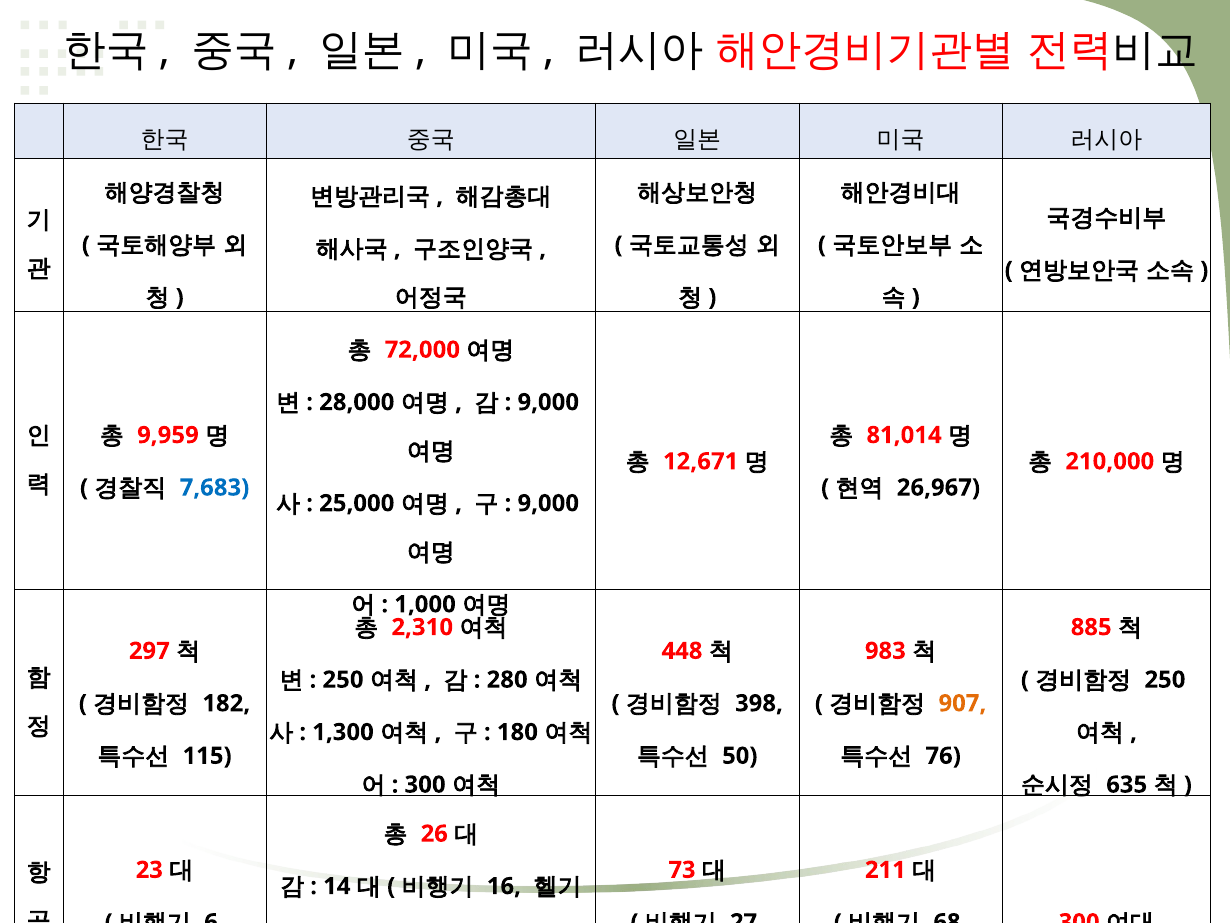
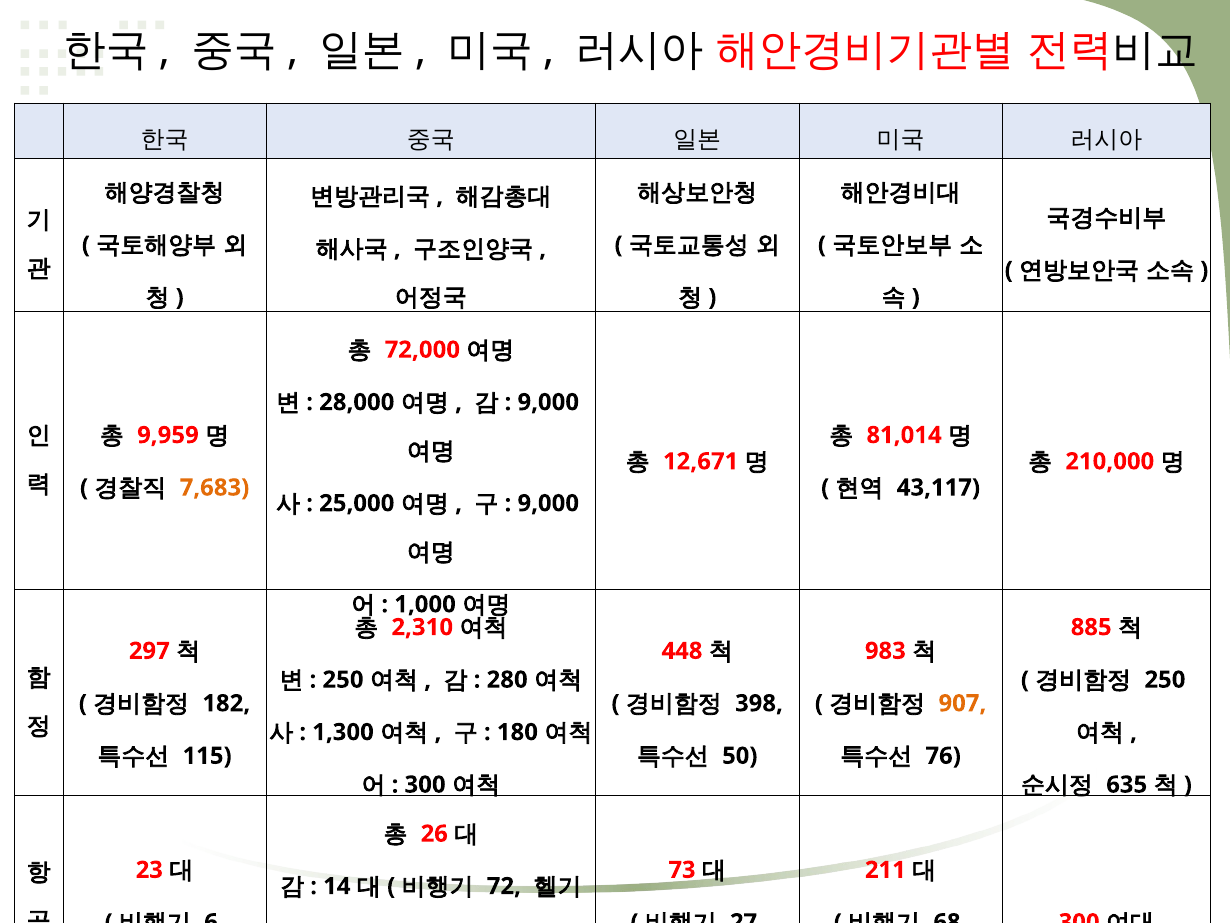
7,683 colour: blue -> orange
26,967: 26,967 -> 43,117
16: 16 -> 72
